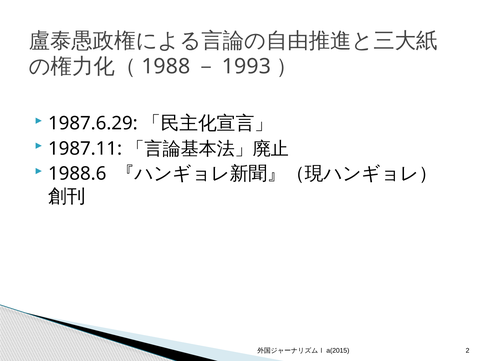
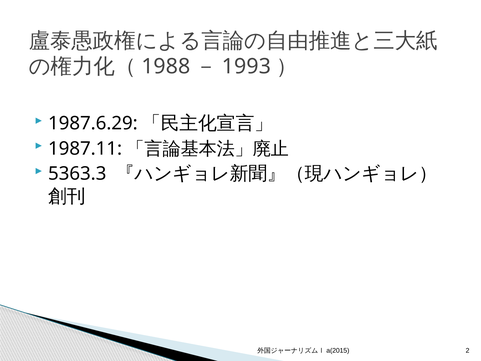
1988.6: 1988.6 -> 5363.3
